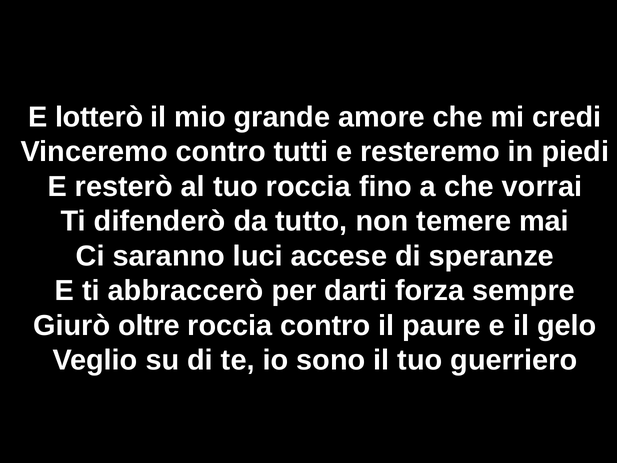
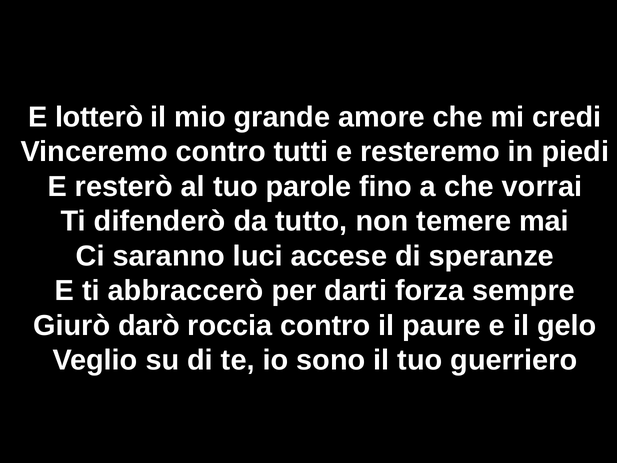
tuo roccia: roccia -> parole
oltre: oltre -> darò
